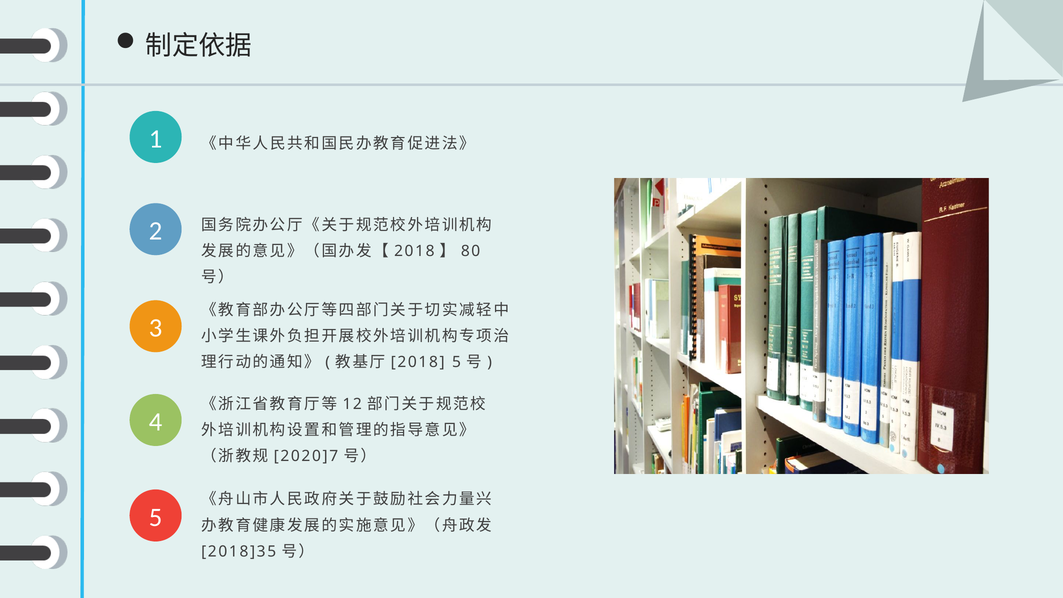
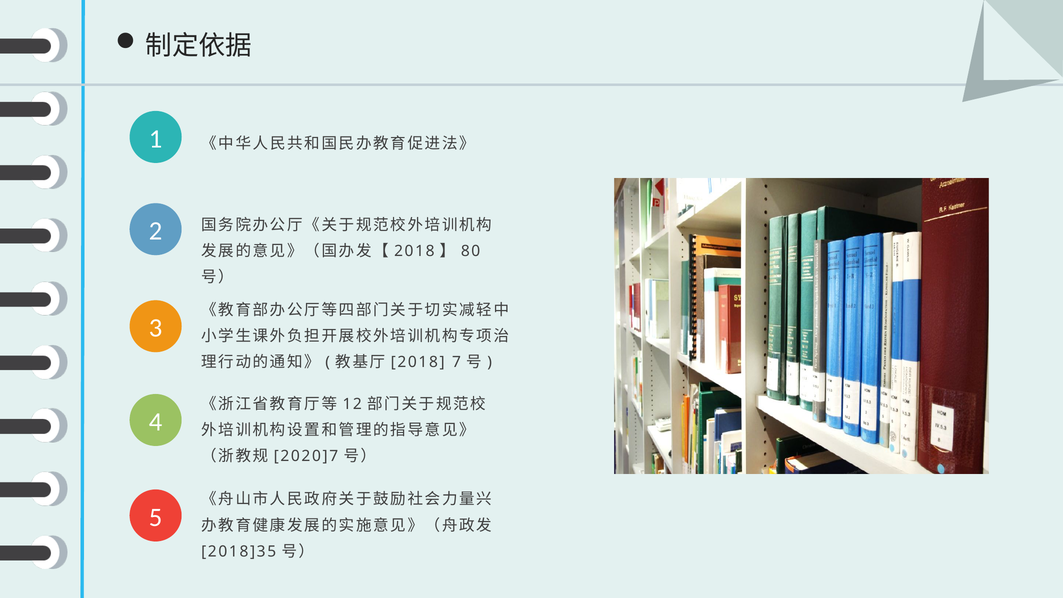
5 at (456, 362): 5 -> 7
